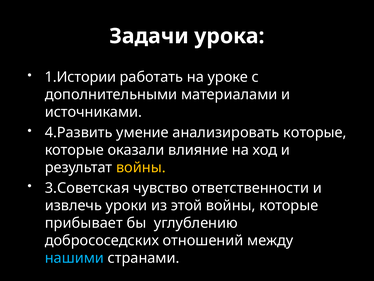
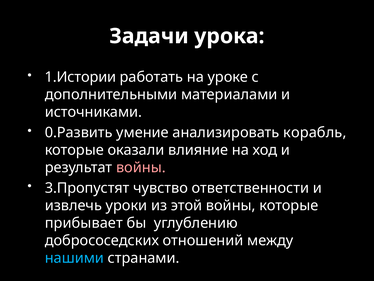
4.Развить: 4.Развить -> 0.Развить
анализировать которые: которые -> корабль
войны at (141, 167) colour: yellow -> pink
3.Советская: 3.Советская -> 3.Пропустят
